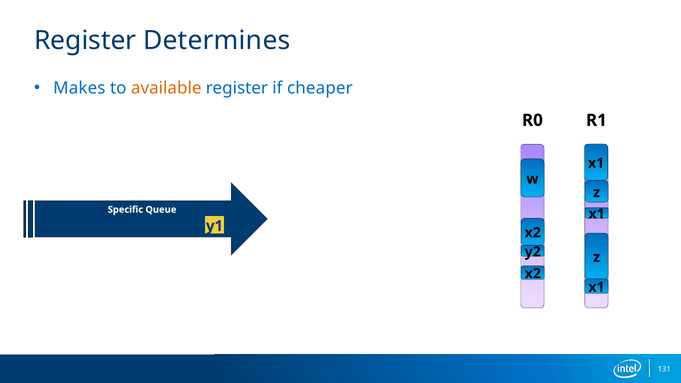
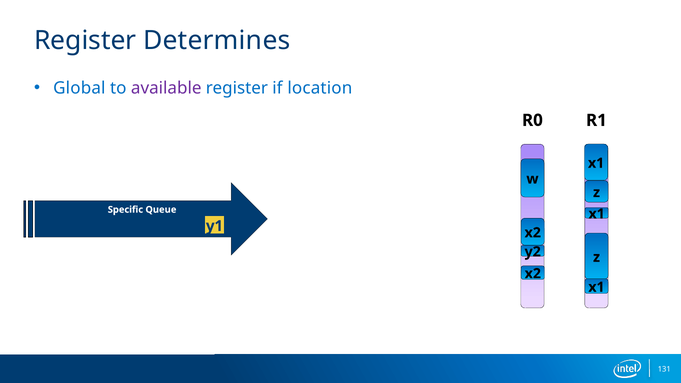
Makes: Makes -> Global
available colour: orange -> purple
cheaper: cheaper -> location
